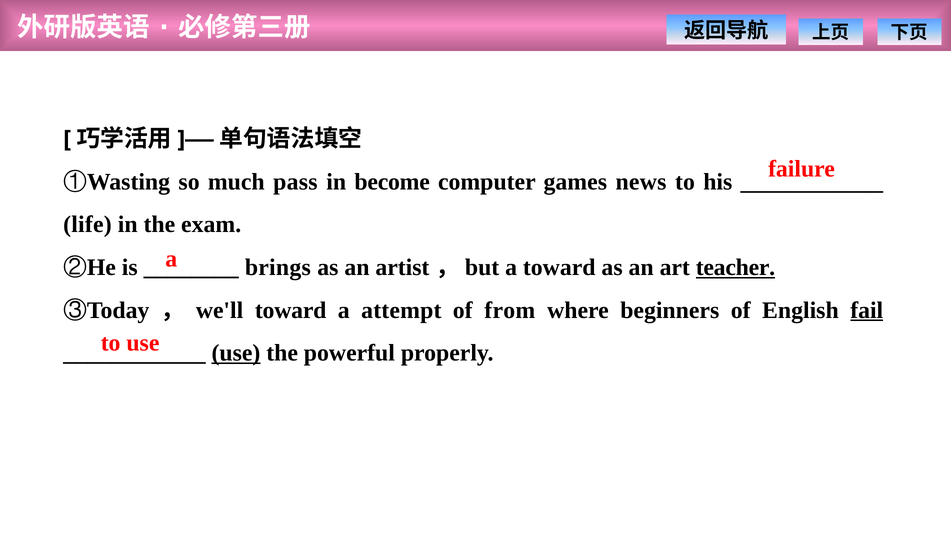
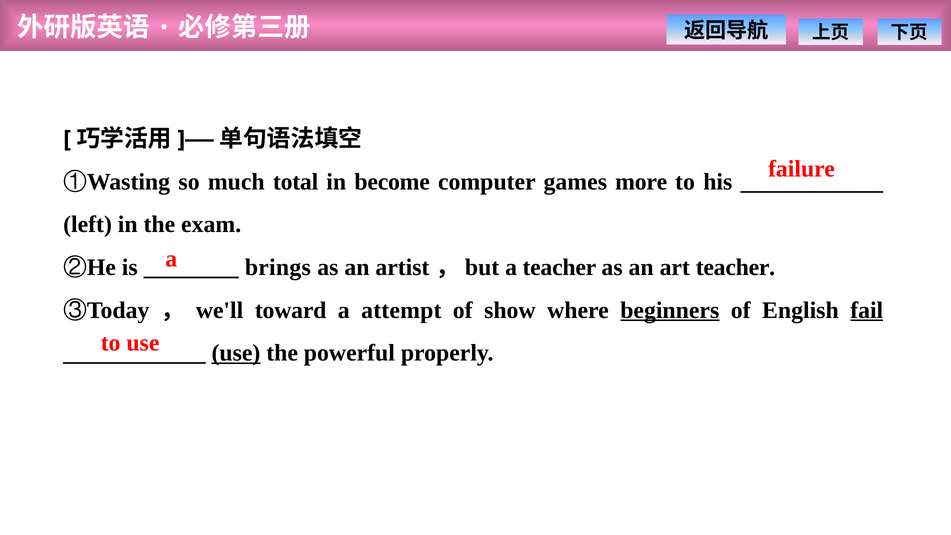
pass: pass -> total
news: news -> more
life: life -> left
a toward: toward -> teacher
teacher at (735, 267) underline: present -> none
from: from -> show
beginners underline: none -> present
